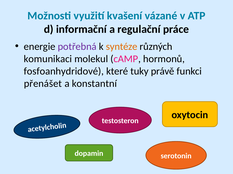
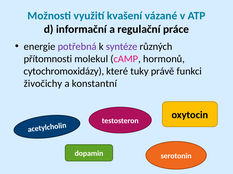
syntéze colour: orange -> purple
komunikaci: komunikaci -> přítomnosti
fosfoanhydridové: fosfoanhydridové -> cytochromoxidázy
přenášet: přenášet -> živočichy
